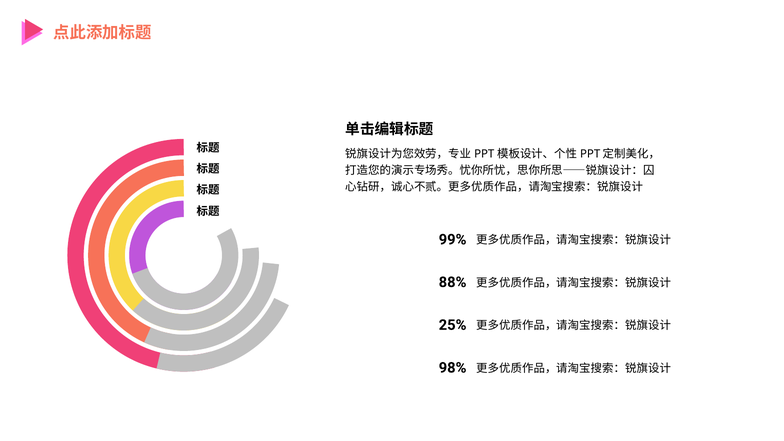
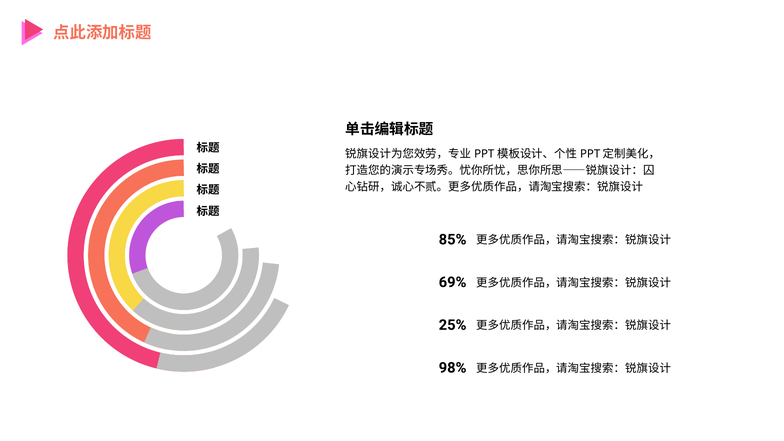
99%: 99% -> 85%
88%: 88% -> 69%
